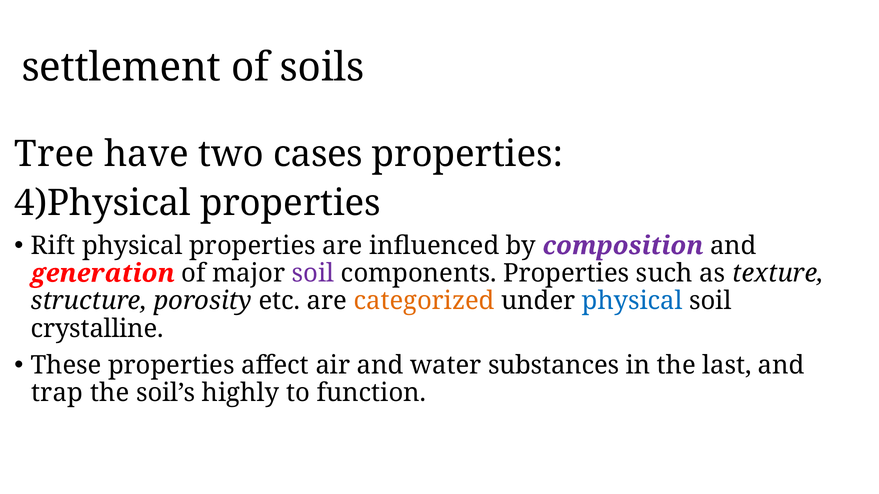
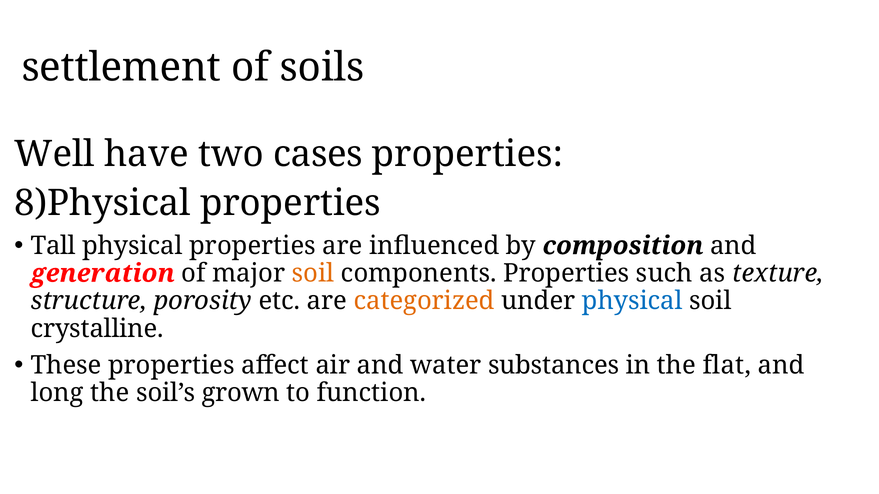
Tree: Tree -> Well
4)Physical: 4)Physical -> 8)Physical
Rift: Rift -> Tall
composition colour: purple -> black
soil at (313, 274) colour: purple -> orange
last: last -> flat
trap: trap -> long
highly: highly -> grown
